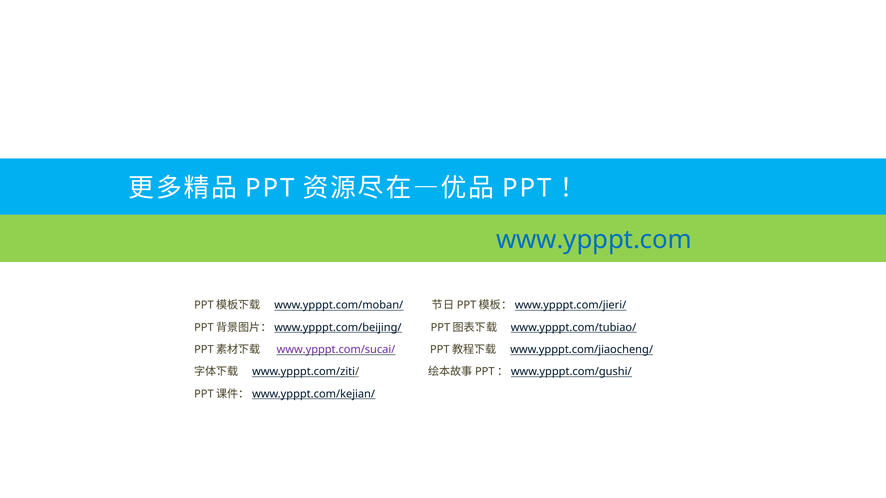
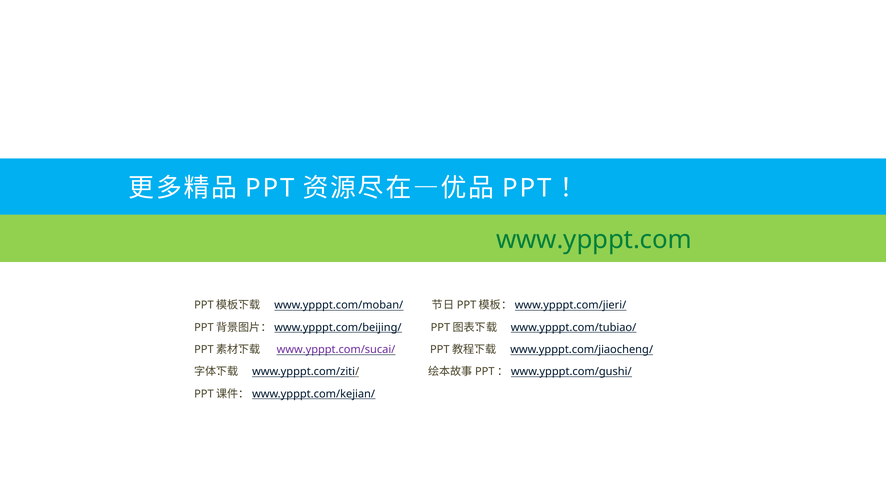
www.ypppt.com colour: blue -> green
